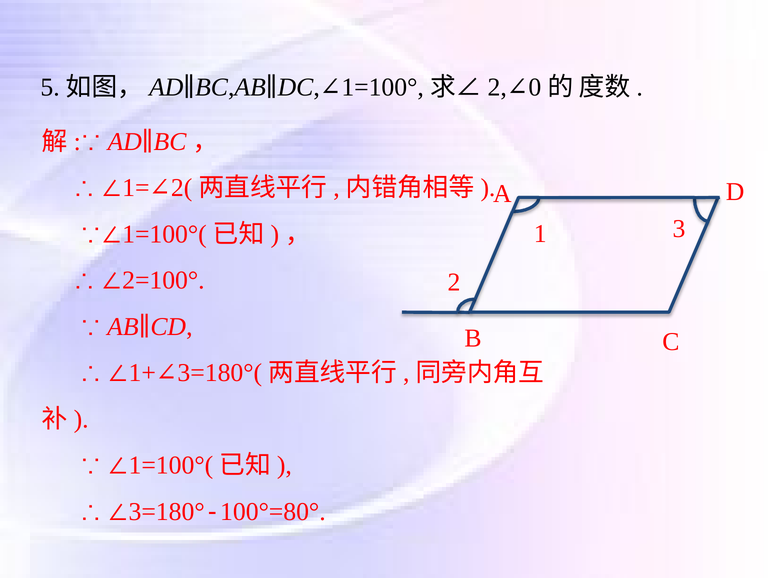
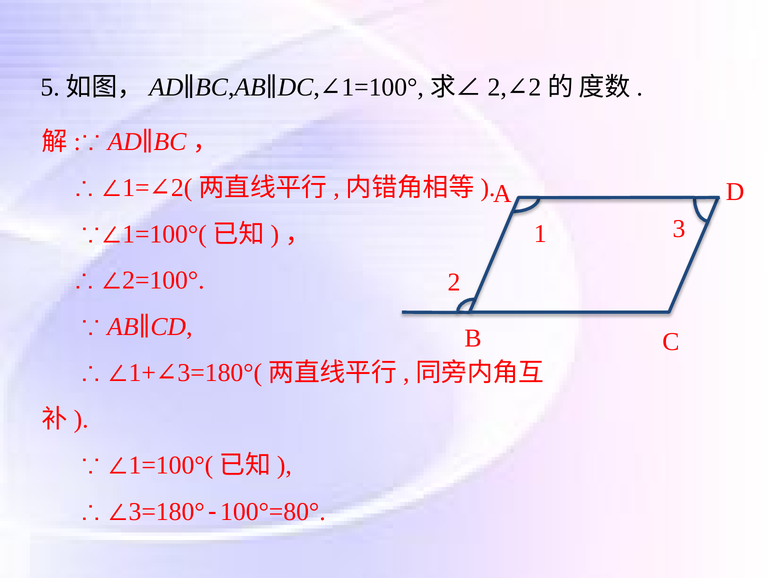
0 at (535, 88): 0 -> 2
